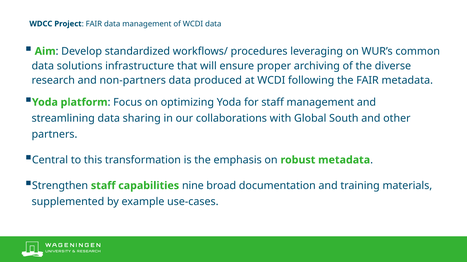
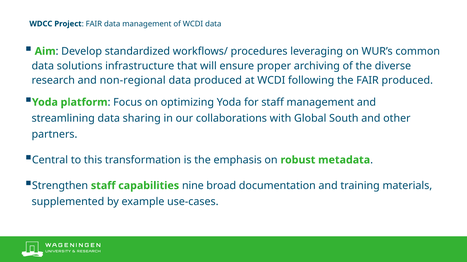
non-partners: non-partners -> non-regional
FAIR metadata: metadata -> produced
